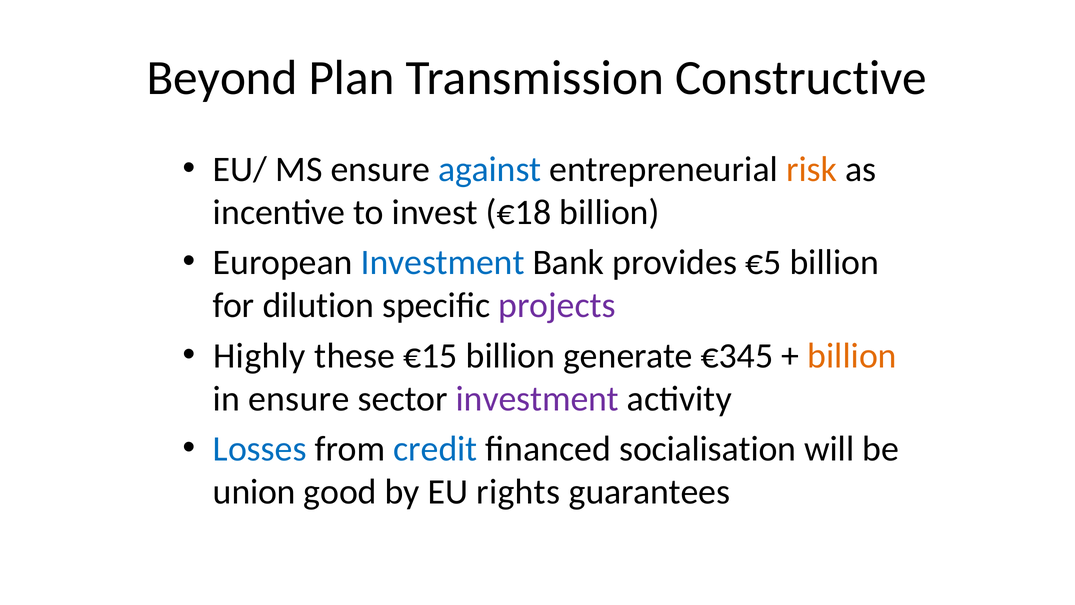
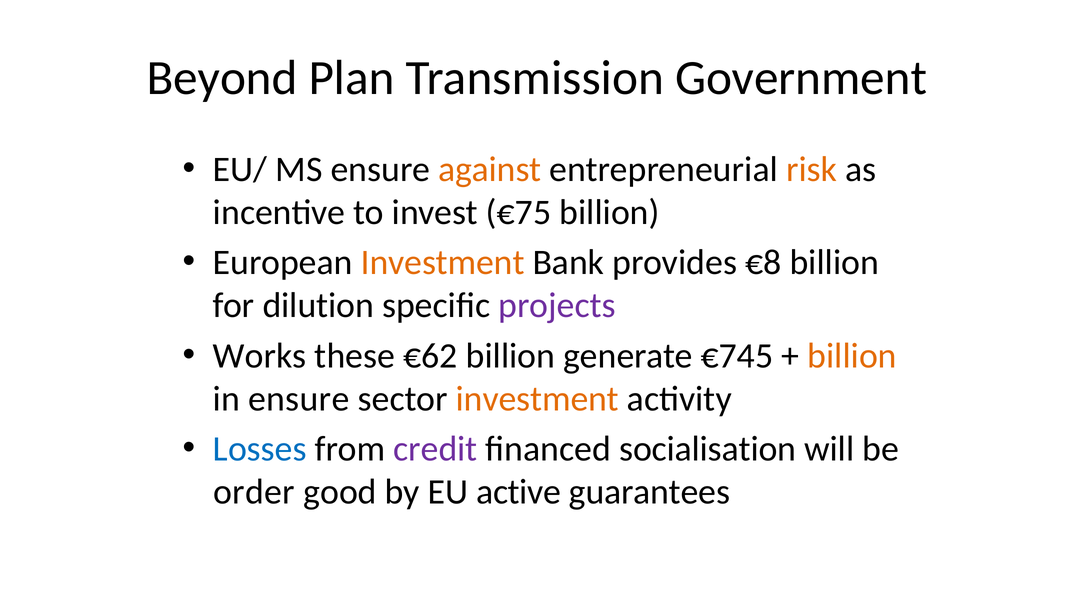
Constructive: Constructive -> Government
against colour: blue -> orange
€18: €18 -> €75
Investment at (443, 262) colour: blue -> orange
€5: €5 -> €8
Highly: Highly -> Works
€15: €15 -> €62
€345: €345 -> €745
investment at (537, 399) colour: purple -> orange
credit colour: blue -> purple
union: union -> order
rights: rights -> active
